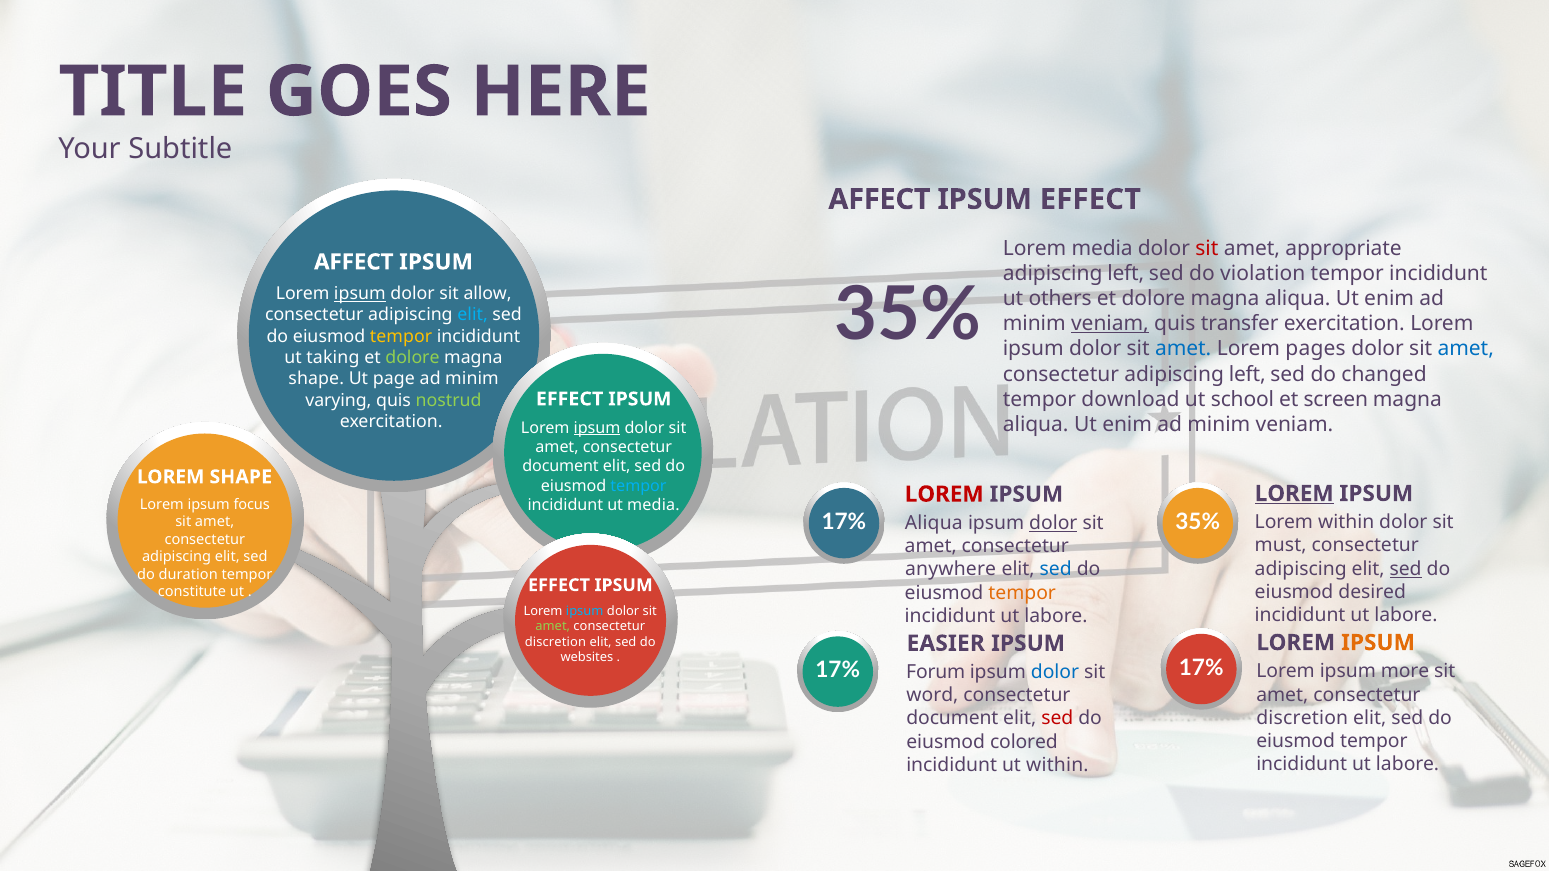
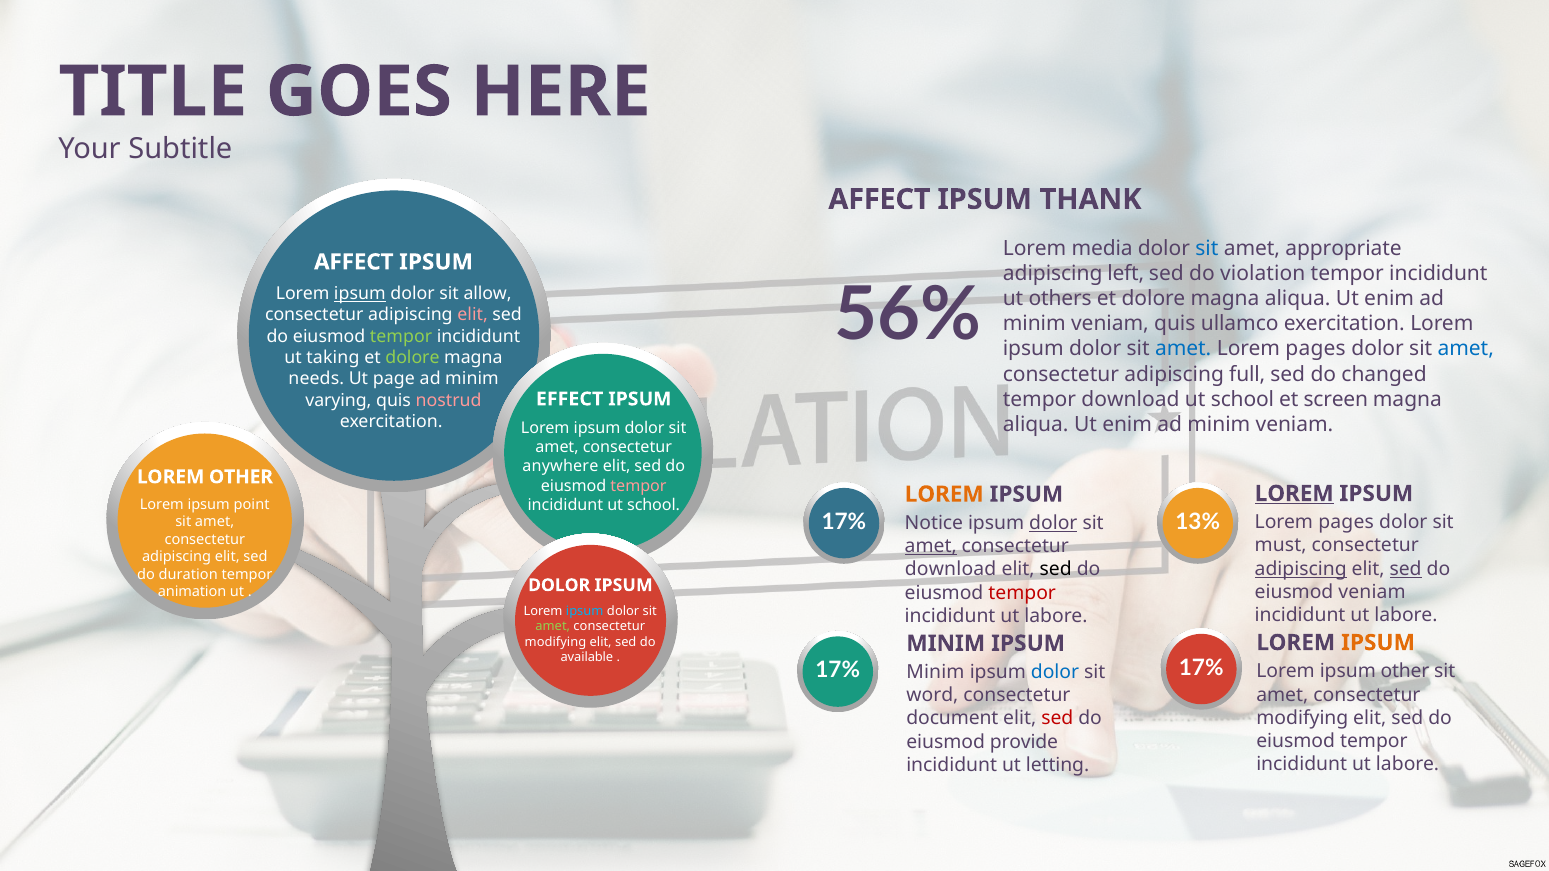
IPSUM EFFECT: EFFECT -> THANK
sit at (1207, 248) colour: red -> blue
35% at (908, 316): 35% -> 56%
elit at (473, 315) colour: light blue -> pink
veniam at (1110, 324) underline: present -> none
transfer: transfer -> ullamco
tempor at (401, 336) colour: yellow -> light green
consectetur adipiscing left: left -> full
shape at (316, 379): shape -> needs
nostrud colour: light green -> pink
ipsum at (597, 428) underline: present -> none
document at (561, 467): document -> anywhere
LOREM SHAPE: SHAPE -> OTHER
tempor at (639, 486) colour: light blue -> pink
LOREM at (944, 494) colour: red -> orange
focus: focus -> point
incididunt ut media: media -> school
35% at (1198, 522): 35% -> 13%
within at (1346, 523): within -> pages
Aliqua at (934, 523): Aliqua -> Notice
amet at (931, 546) underline: none -> present
adipiscing at (1301, 569) underline: none -> present
anywhere at (951, 570): anywhere -> download
sed at (1056, 570) colour: blue -> black
eiusmod desired: desired -> veniam
tempor at (1022, 593) colour: orange -> red
constitute: constitute -> animation
EFFECT at (559, 585): EFFECT -> DOLOR
discretion at (555, 642): discretion -> modifying
EASIER at (946, 644): EASIER -> MINIM
websites: websites -> available
ipsum more: more -> other
Forum at (936, 672): Forum -> Minim
discretion at (1302, 718): discretion -> modifying
colored: colored -> provide
ut within: within -> letting
